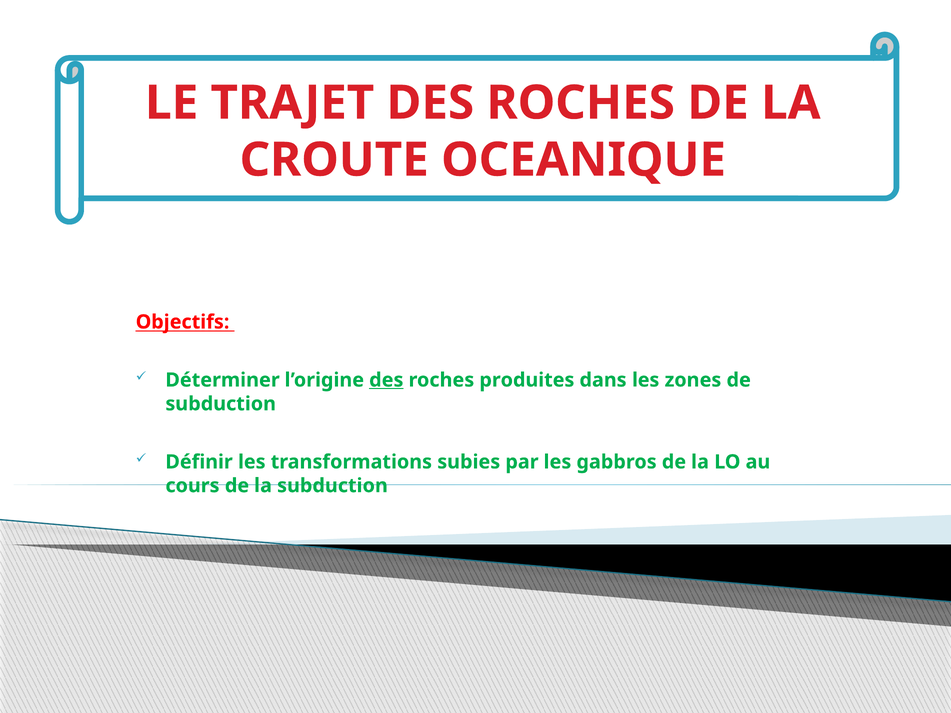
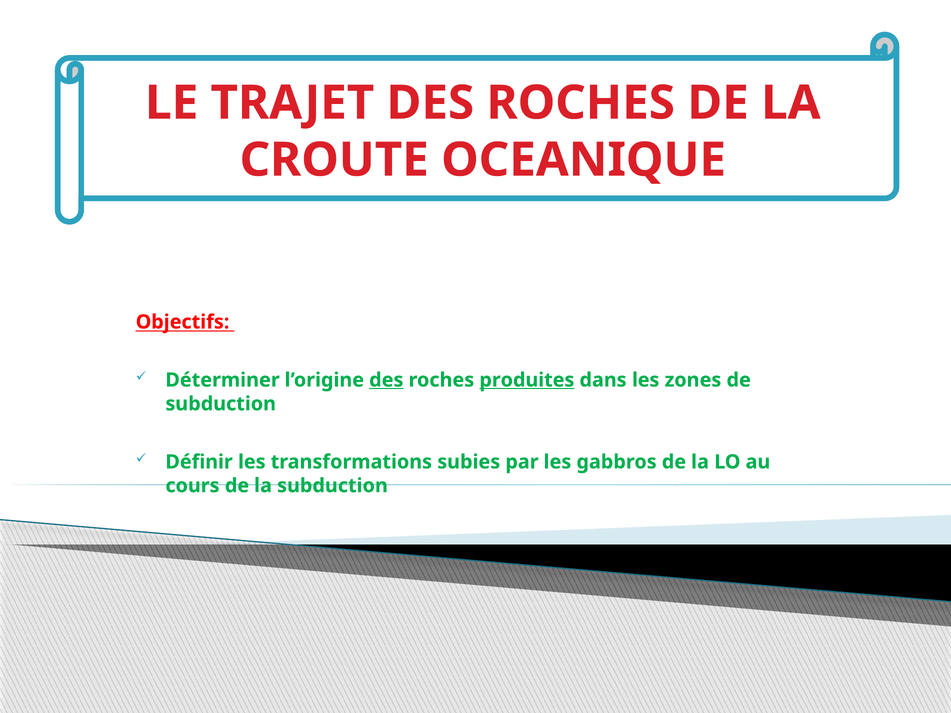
produites underline: none -> present
